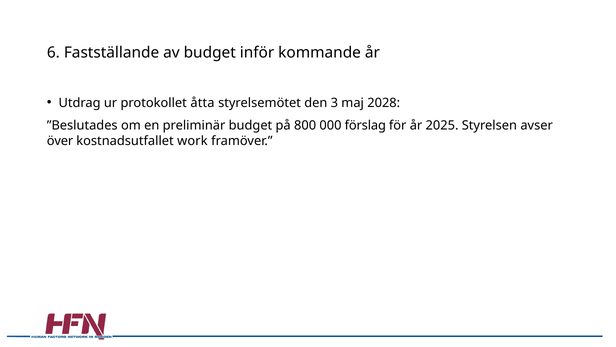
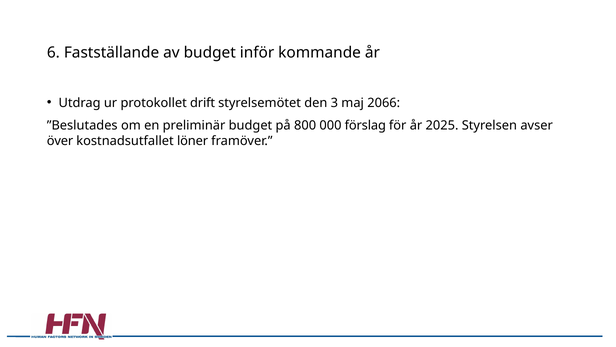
åtta: åtta -> drift
2028: 2028 -> 2066
work: work -> löner
